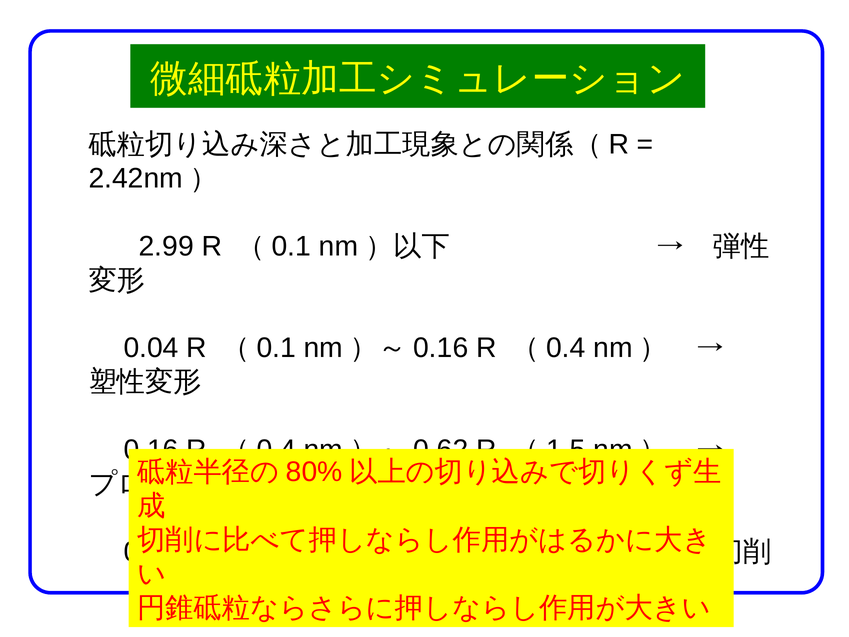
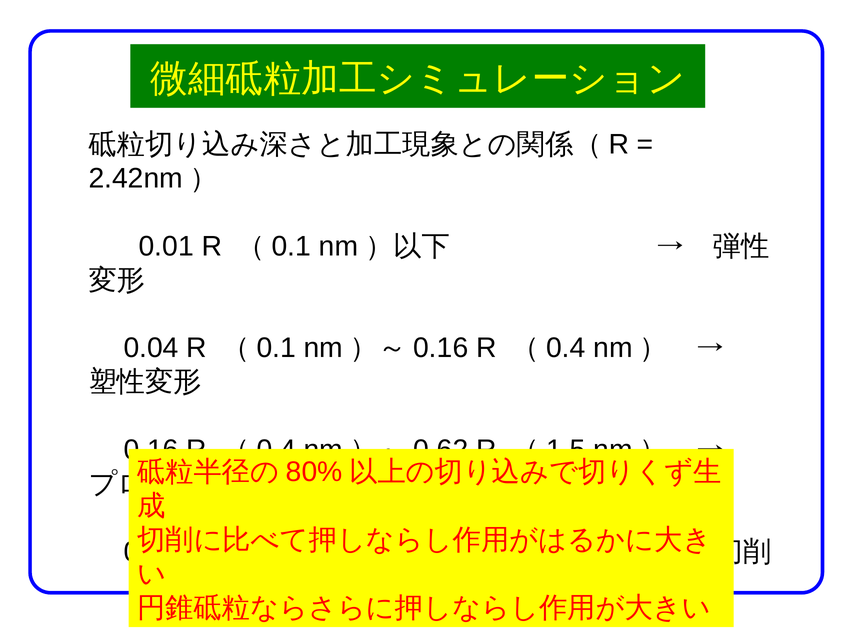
2.99: 2.99 -> 0.01
